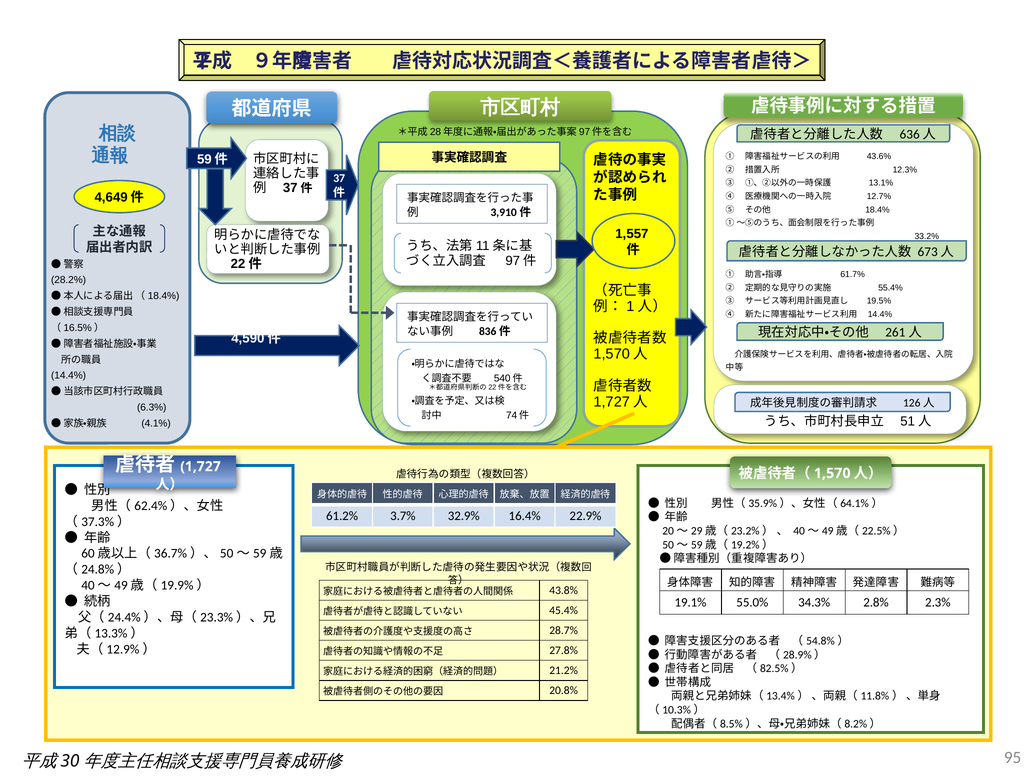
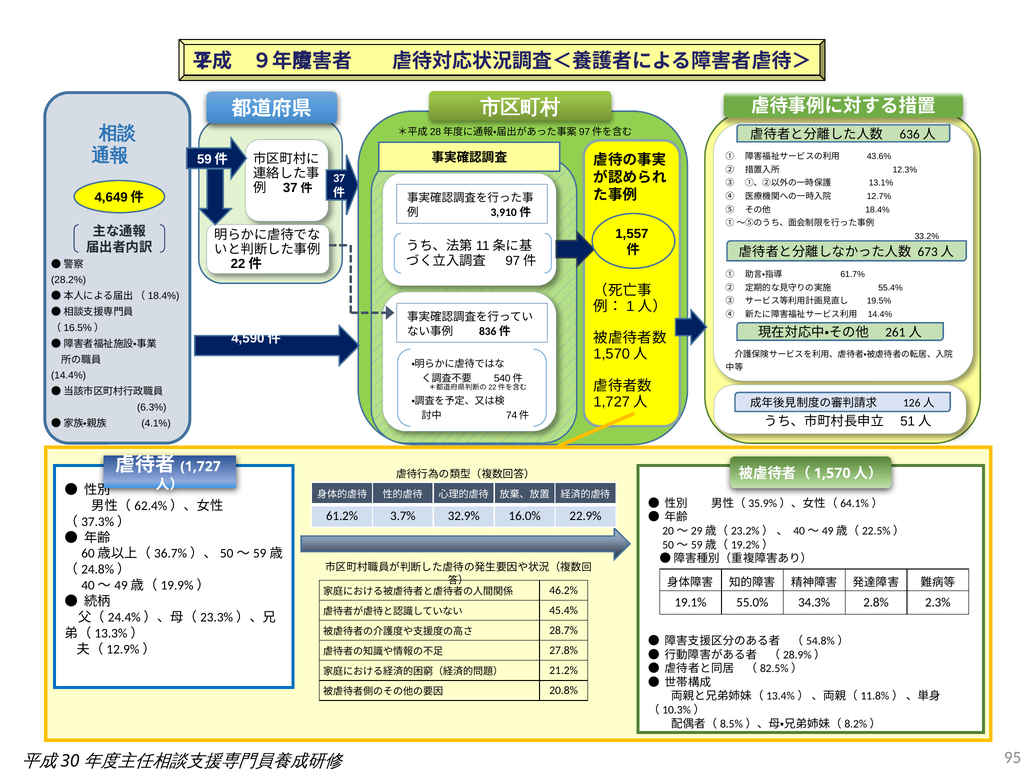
16.4%: 16.4% -> 16.0%
43.8%: 43.8% -> 46.2%
